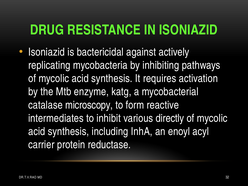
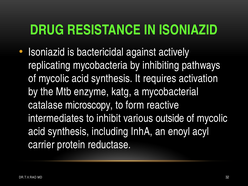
directly: directly -> outside
